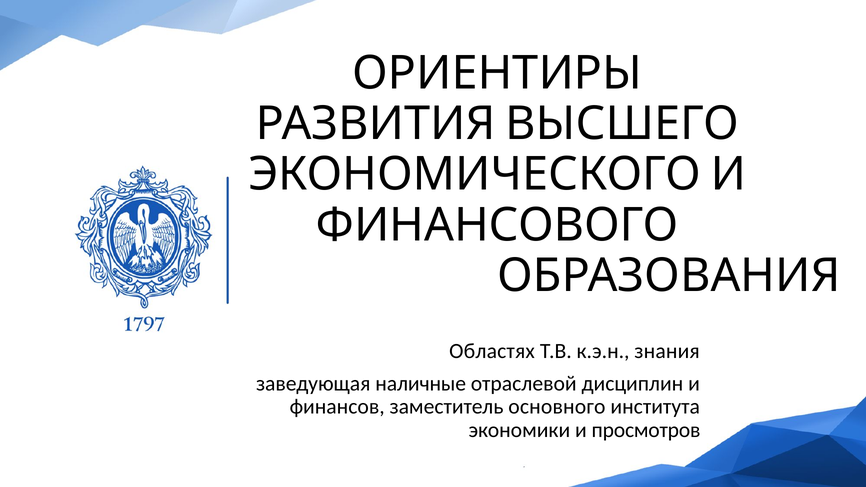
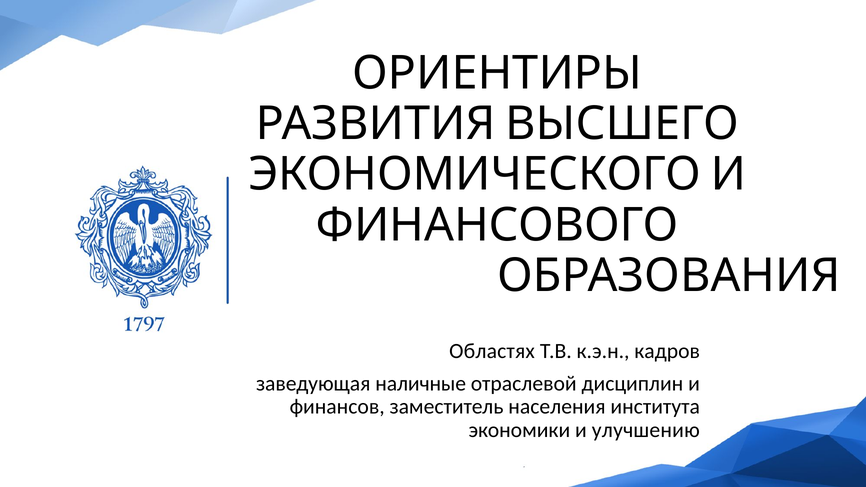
знания: знания -> кадров
основного: основного -> населения
просмотров: просмотров -> улучшению
